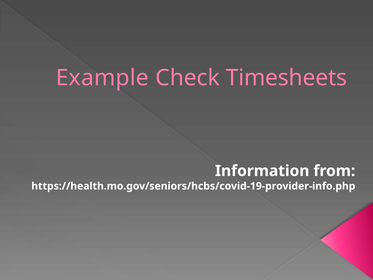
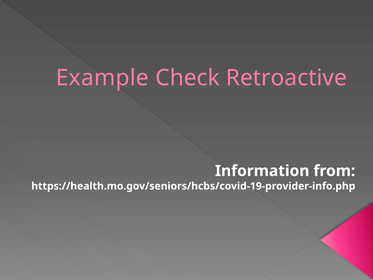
Timesheets: Timesheets -> Retroactive
